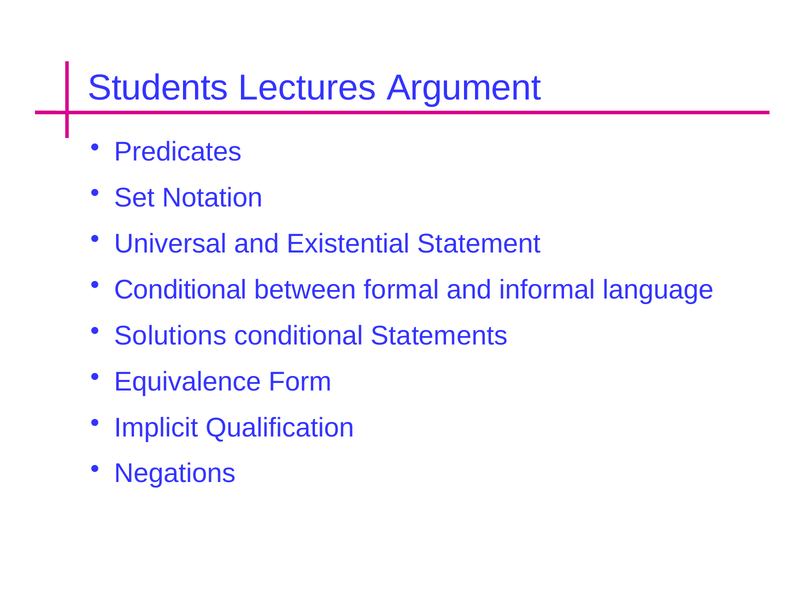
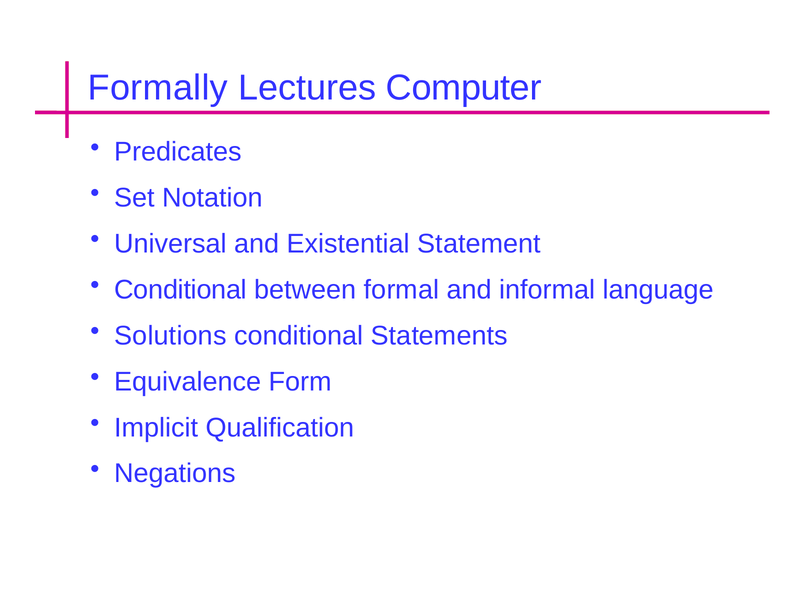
Students: Students -> Formally
Argument: Argument -> Computer
